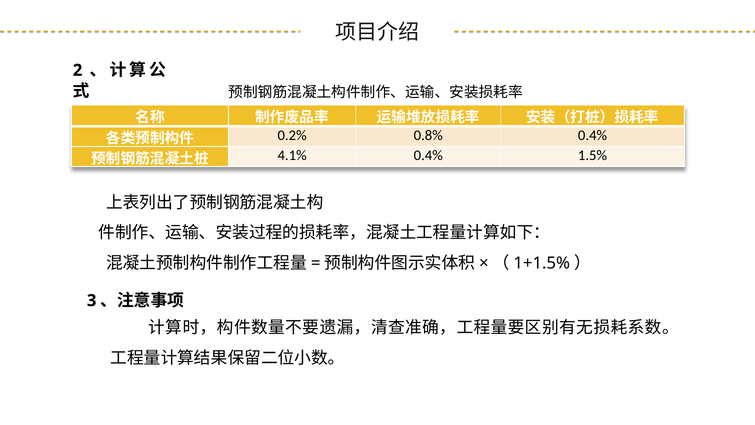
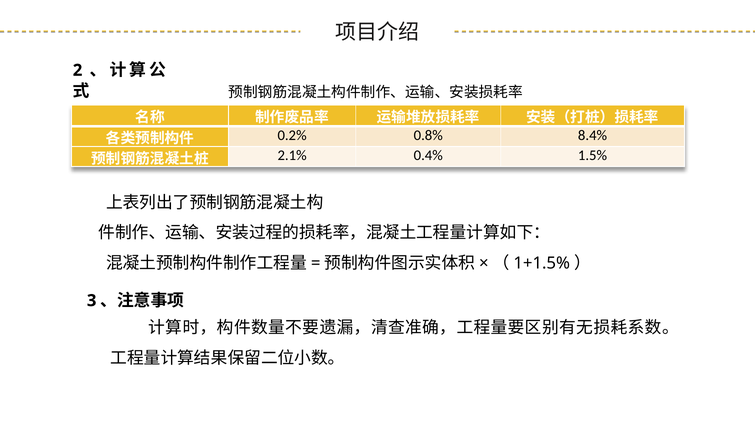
0.8% 0.4%: 0.4% -> 8.4%
4.1%: 4.1% -> 2.1%
